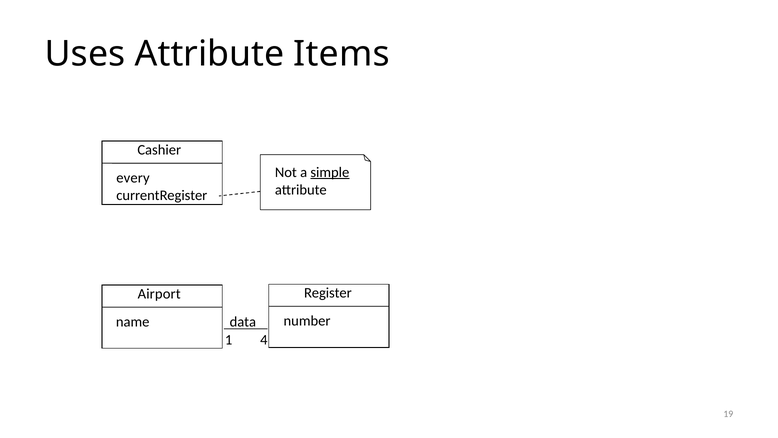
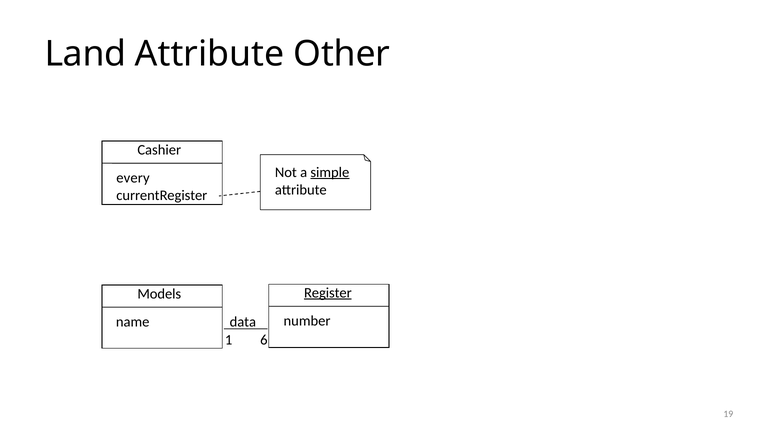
Uses: Uses -> Land
Items: Items -> Other
Register underline: none -> present
Airport: Airport -> Models
4: 4 -> 6
